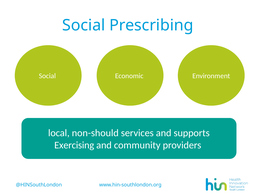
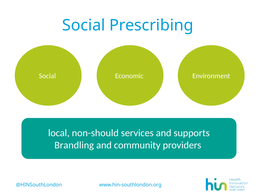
Exercising: Exercising -> Brandling
